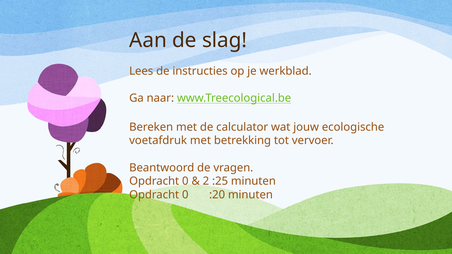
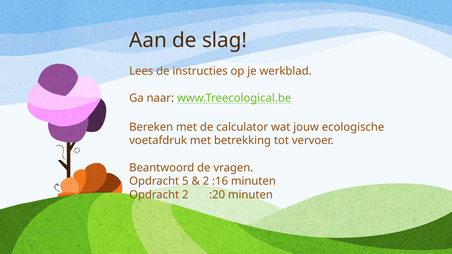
0 at (185, 181): 0 -> 5
:25: :25 -> :16
0 at (185, 195): 0 -> 2
